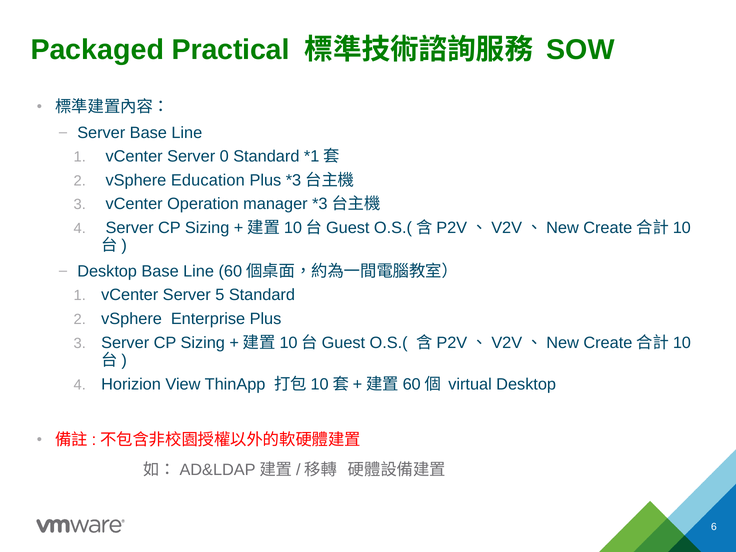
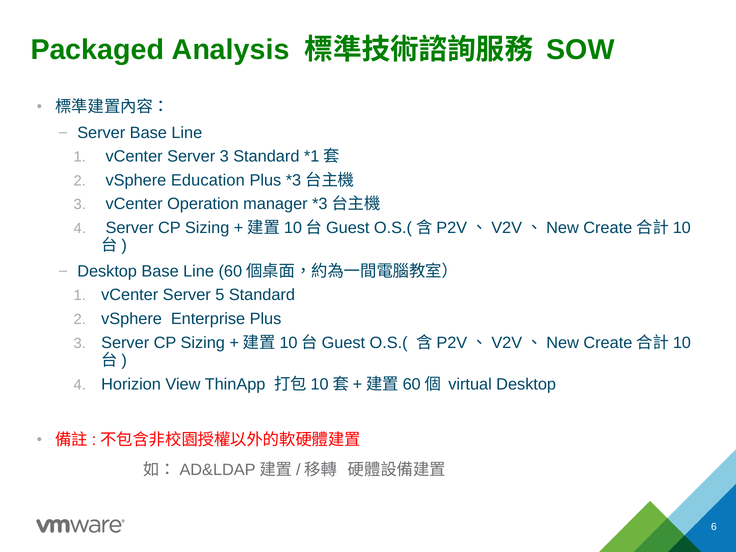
Practical: Practical -> Analysis
Server 0: 0 -> 3
